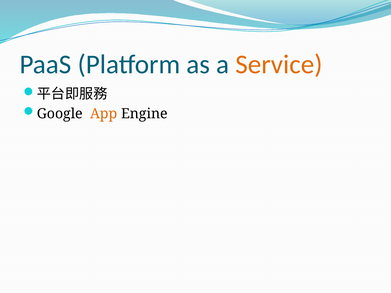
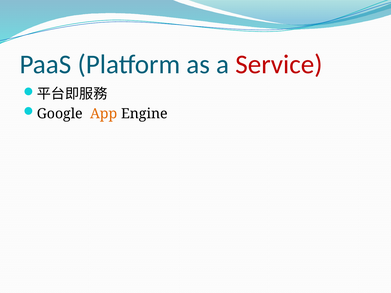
Service colour: orange -> red
